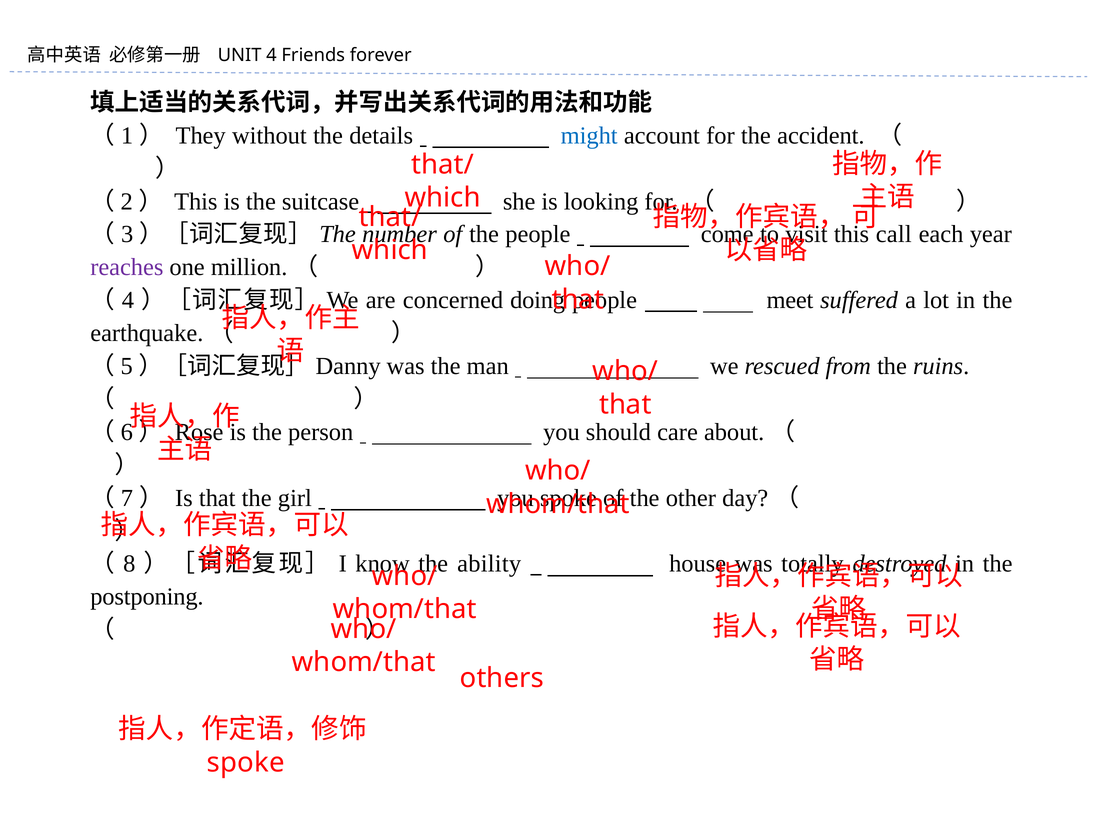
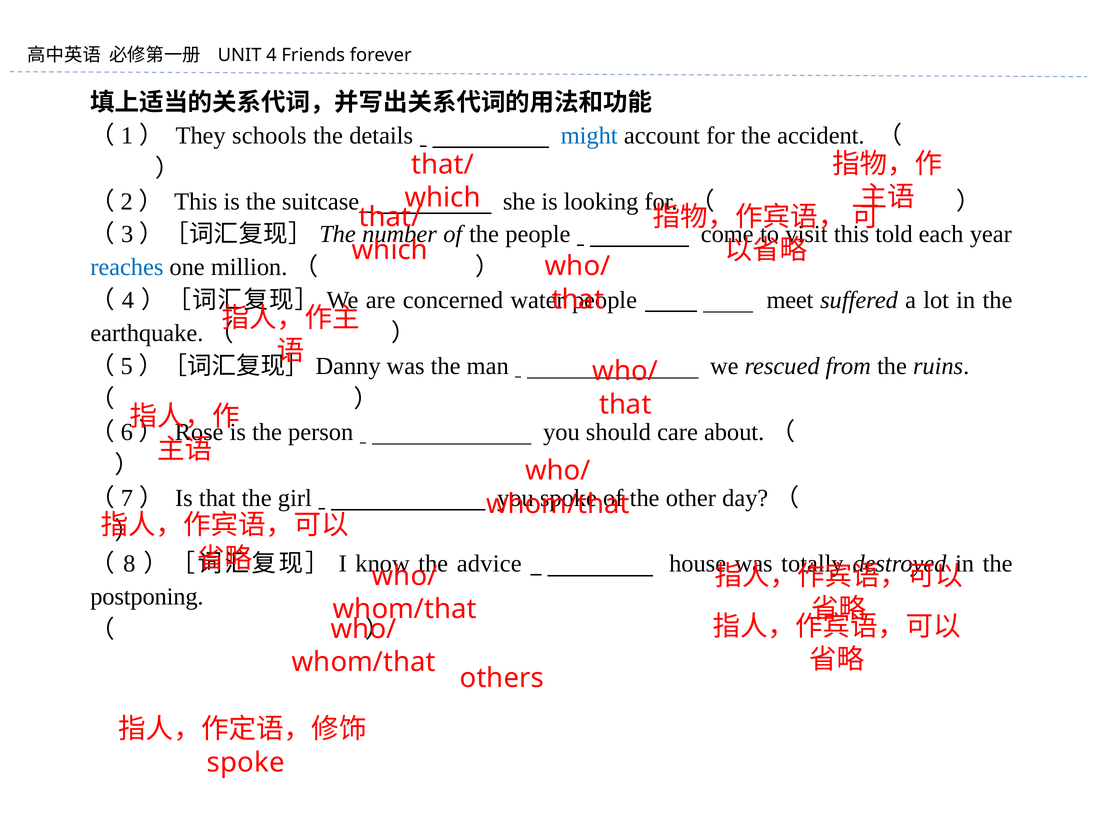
without: without -> schools
call: call -> told
reaches colour: purple -> blue
doing: doing -> water
ability: ability -> advice
